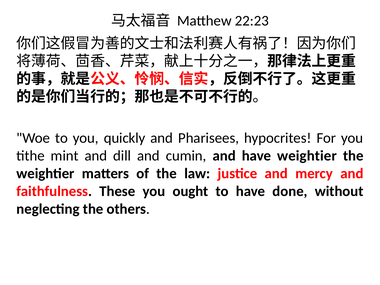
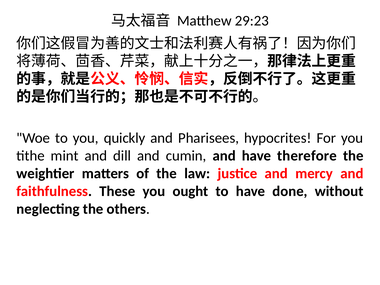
22:23: 22:23 -> 29:23
have weightier: weightier -> therefore
